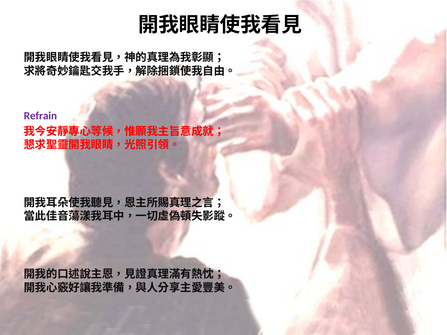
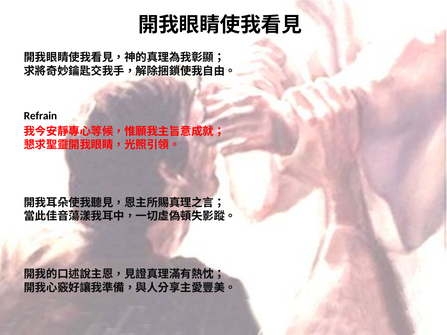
Refrain colour: purple -> black
